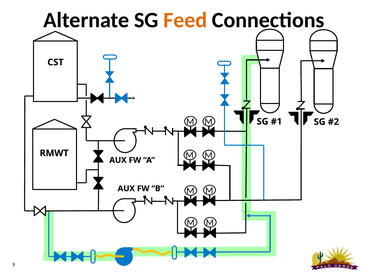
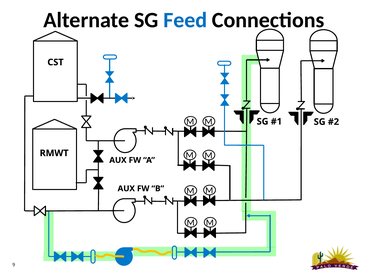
Feed colour: orange -> blue
